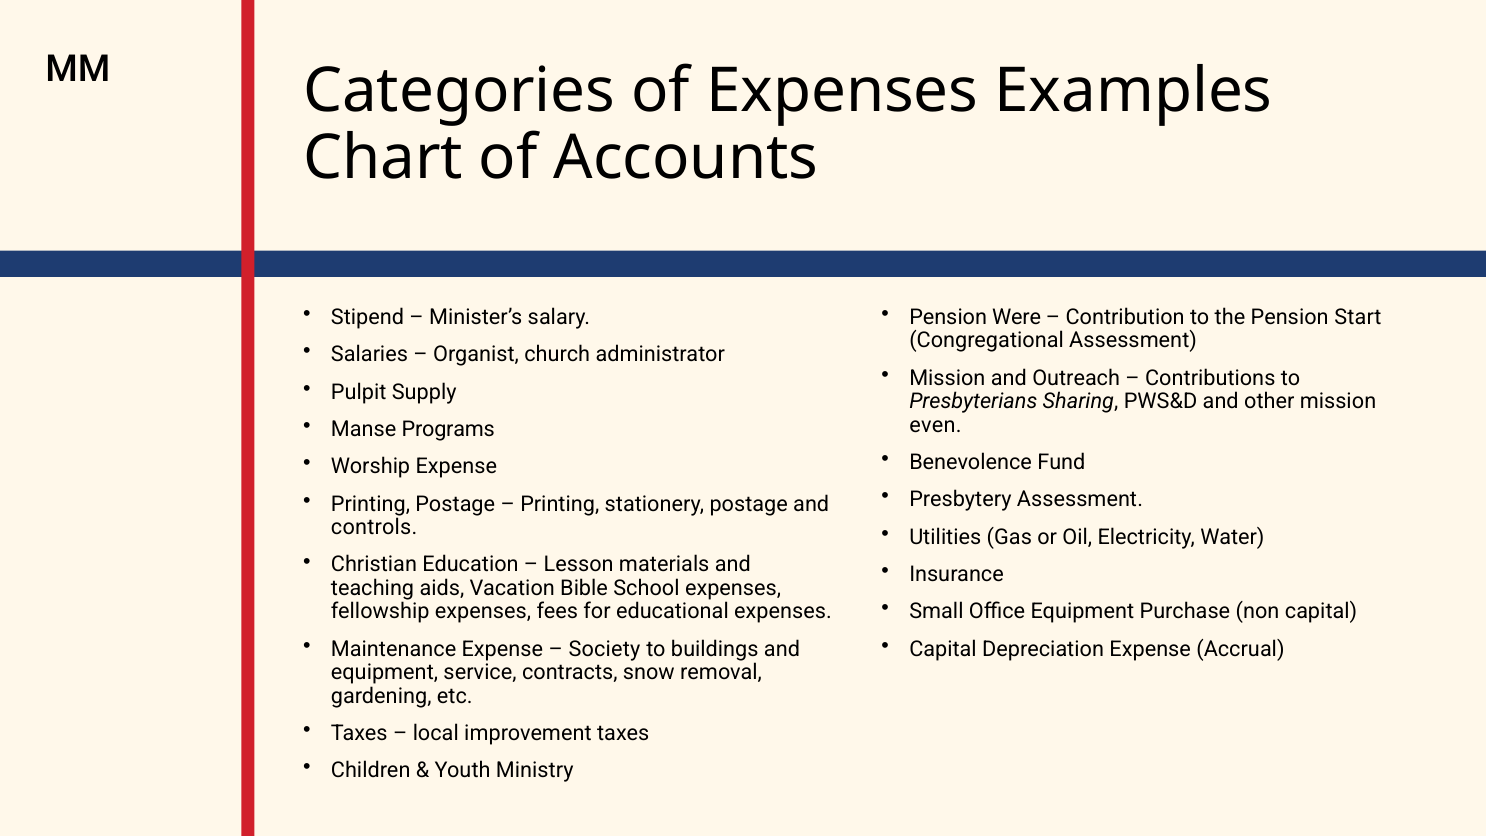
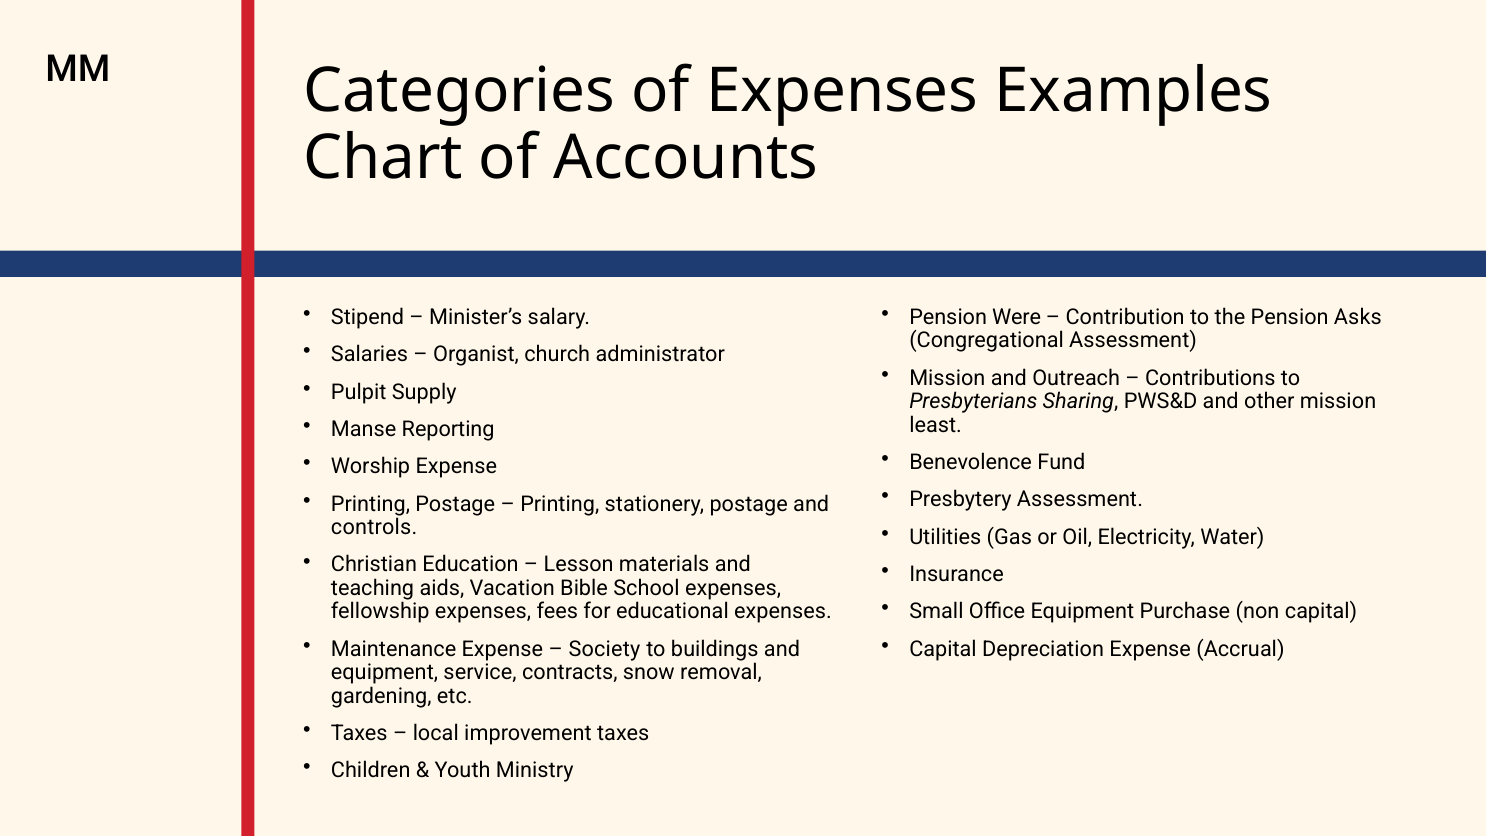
Start: Start -> Asks
Programs: Programs -> Reporting
even: even -> least
